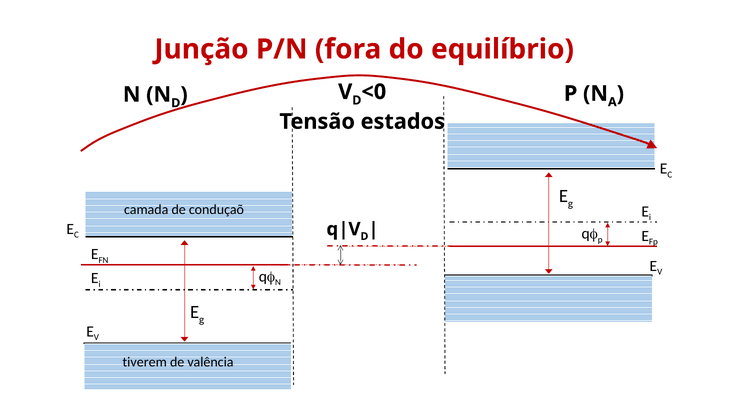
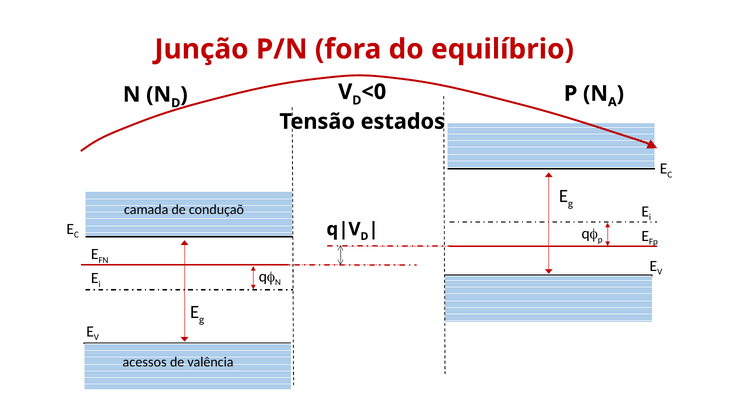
tiverem: tiverem -> acessos
